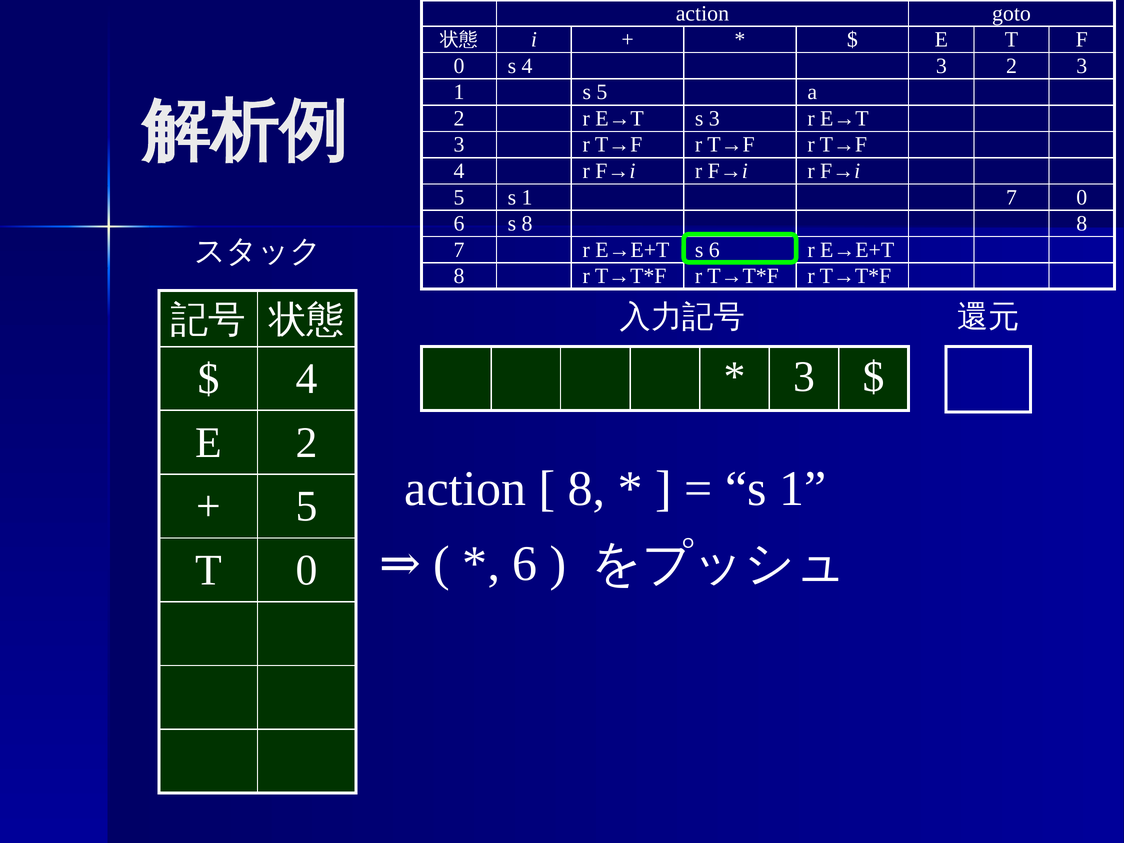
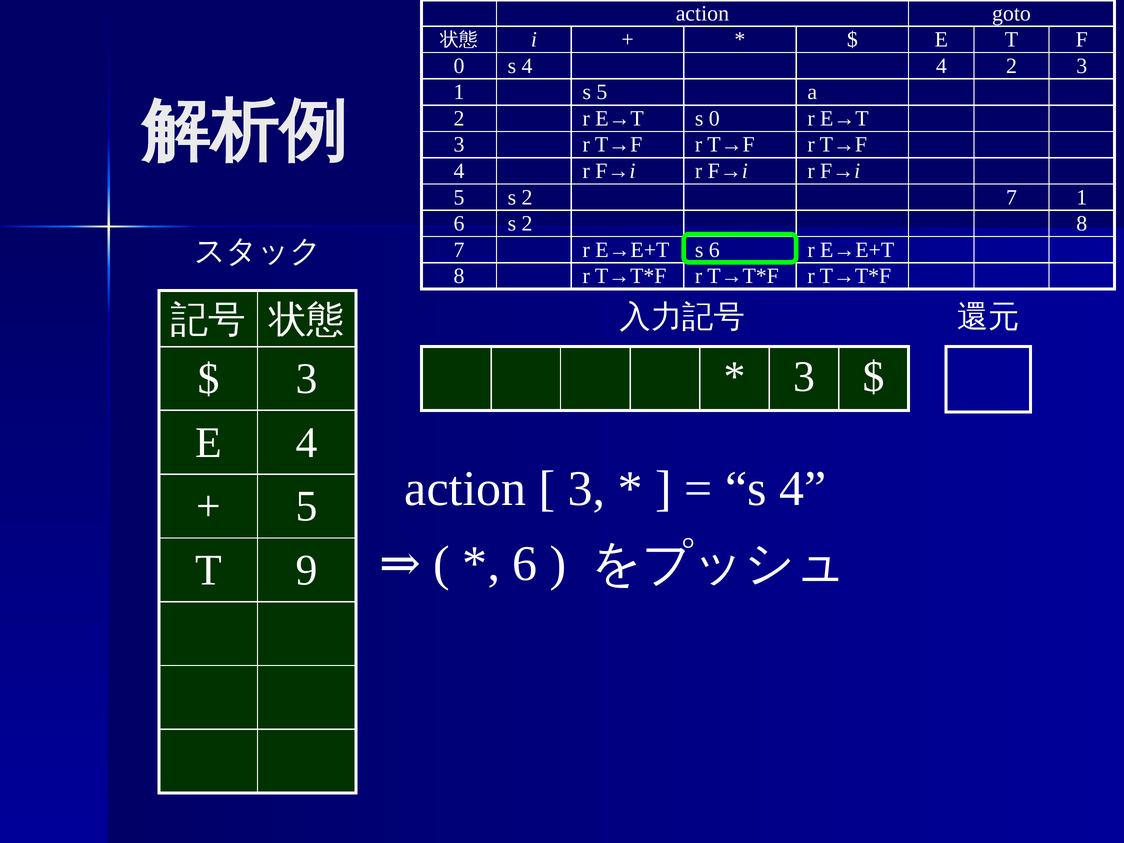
4 3: 3 -> 4
s 3: 3 -> 0
5 s 1: 1 -> 2
7 0: 0 -> 1
6 s 8: 8 -> 2
4 at (307, 379): 4 -> 3
E 2: 2 -> 4
8 at (587, 489): 8 -> 3
1 at (803, 489): 1 -> 4
T 0: 0 -> 9
